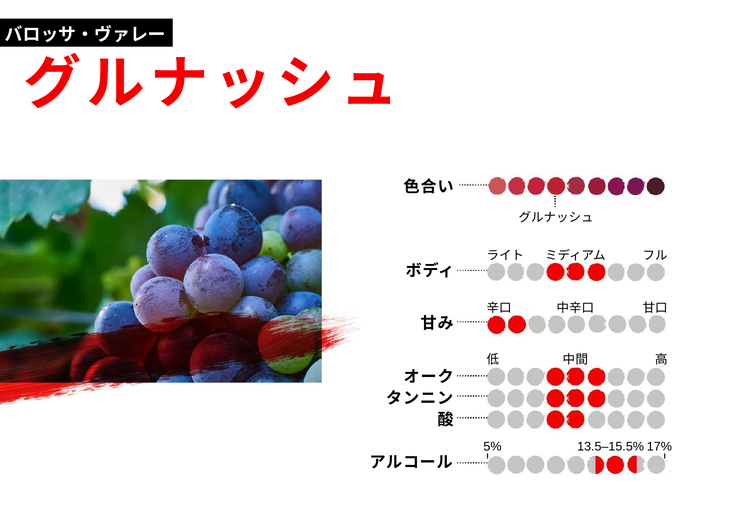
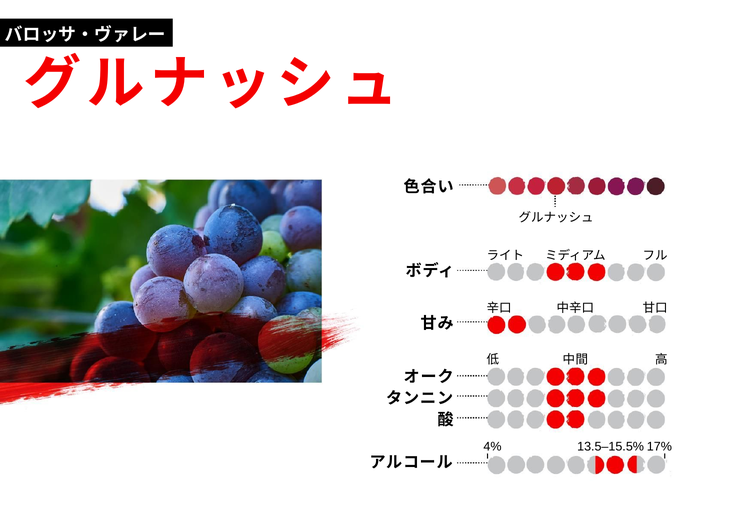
5%: 5% -> 4%
